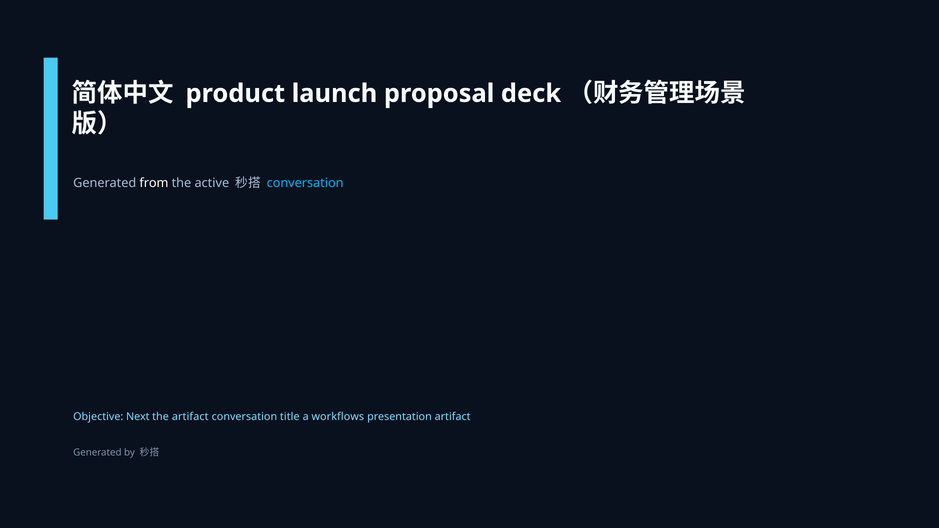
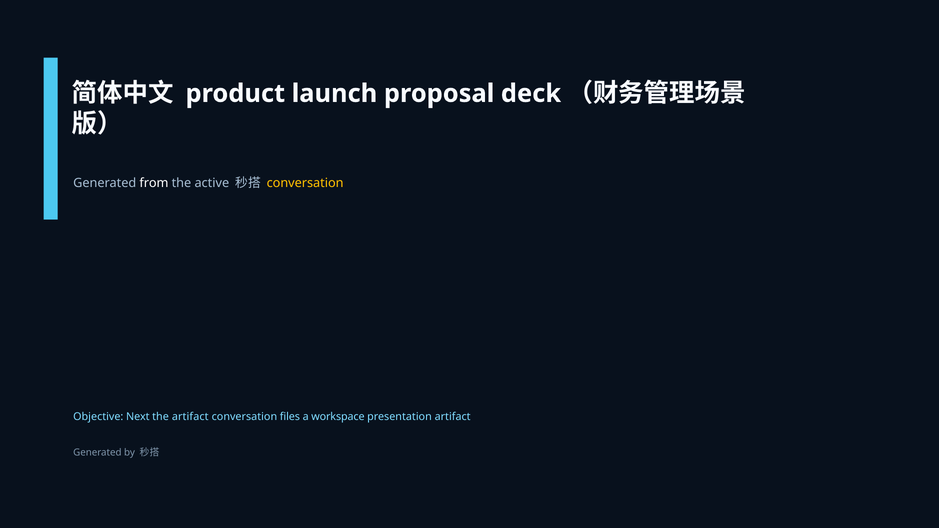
conversation at (305, 183) colour: light blue -> yellow
title: title -> files
workflows: workflows -> workspace
